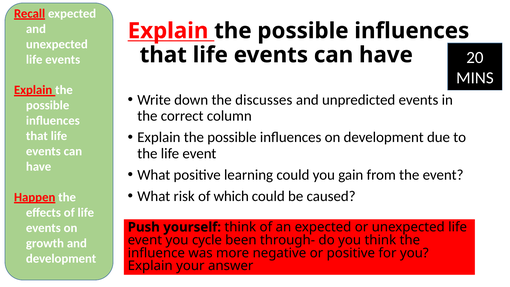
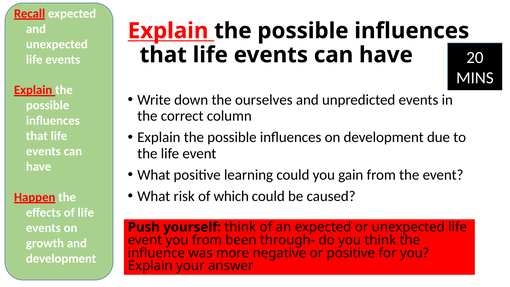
discusses: discusses -> ourselves
you cycle: cycle -> from
